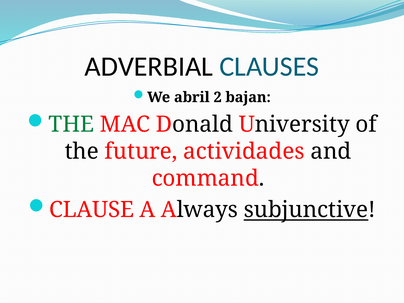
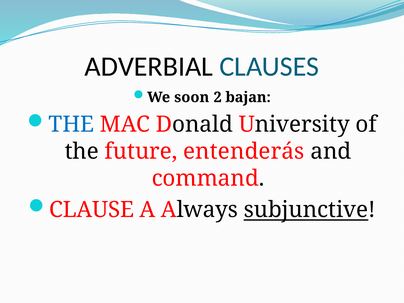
abril: abril -> soon
THE at (71, 125) colour: green -> blue
actividades: actividades -> entenderás
